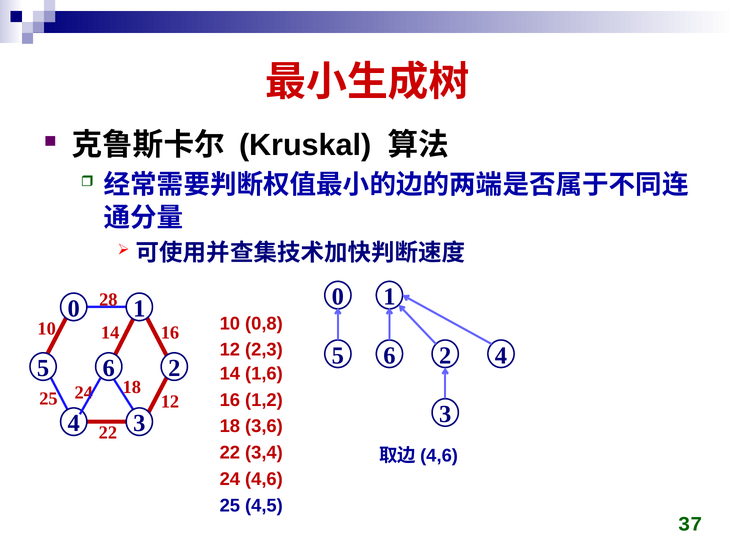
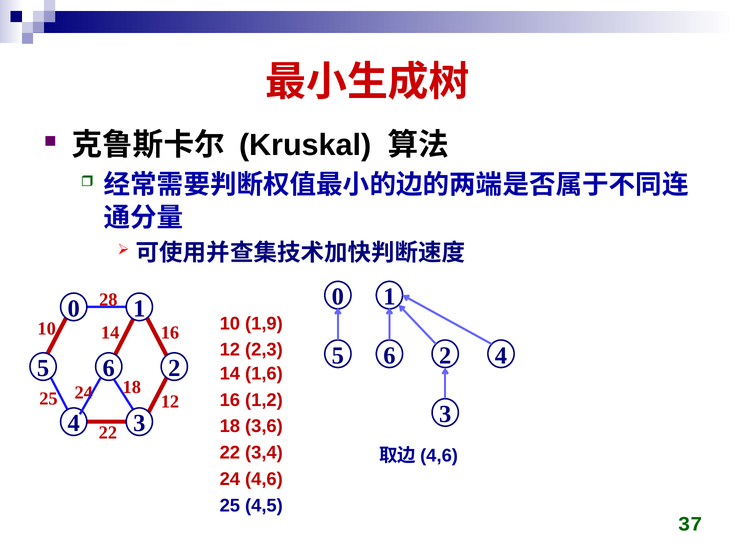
0,8: 0,8 -> 1,9
